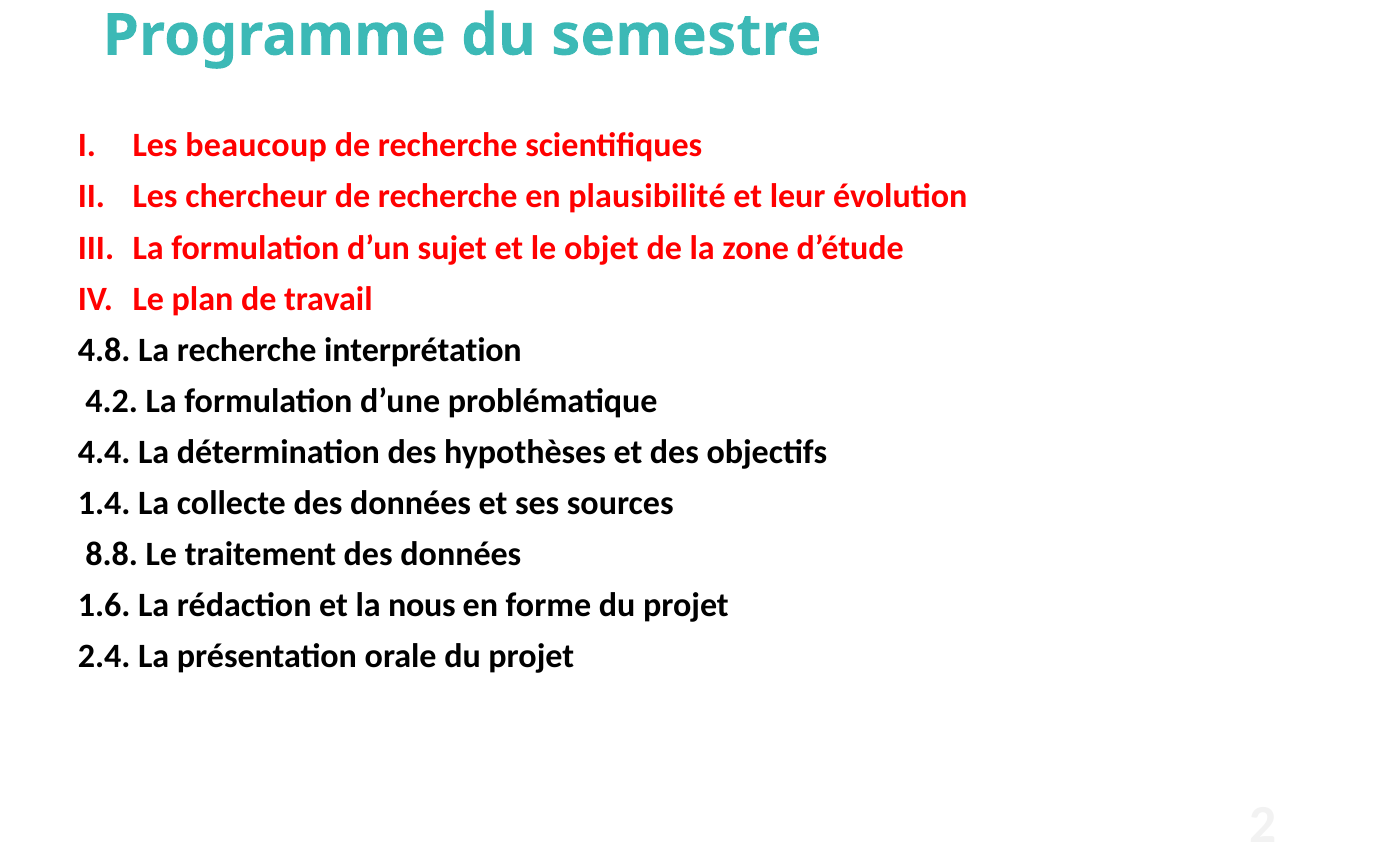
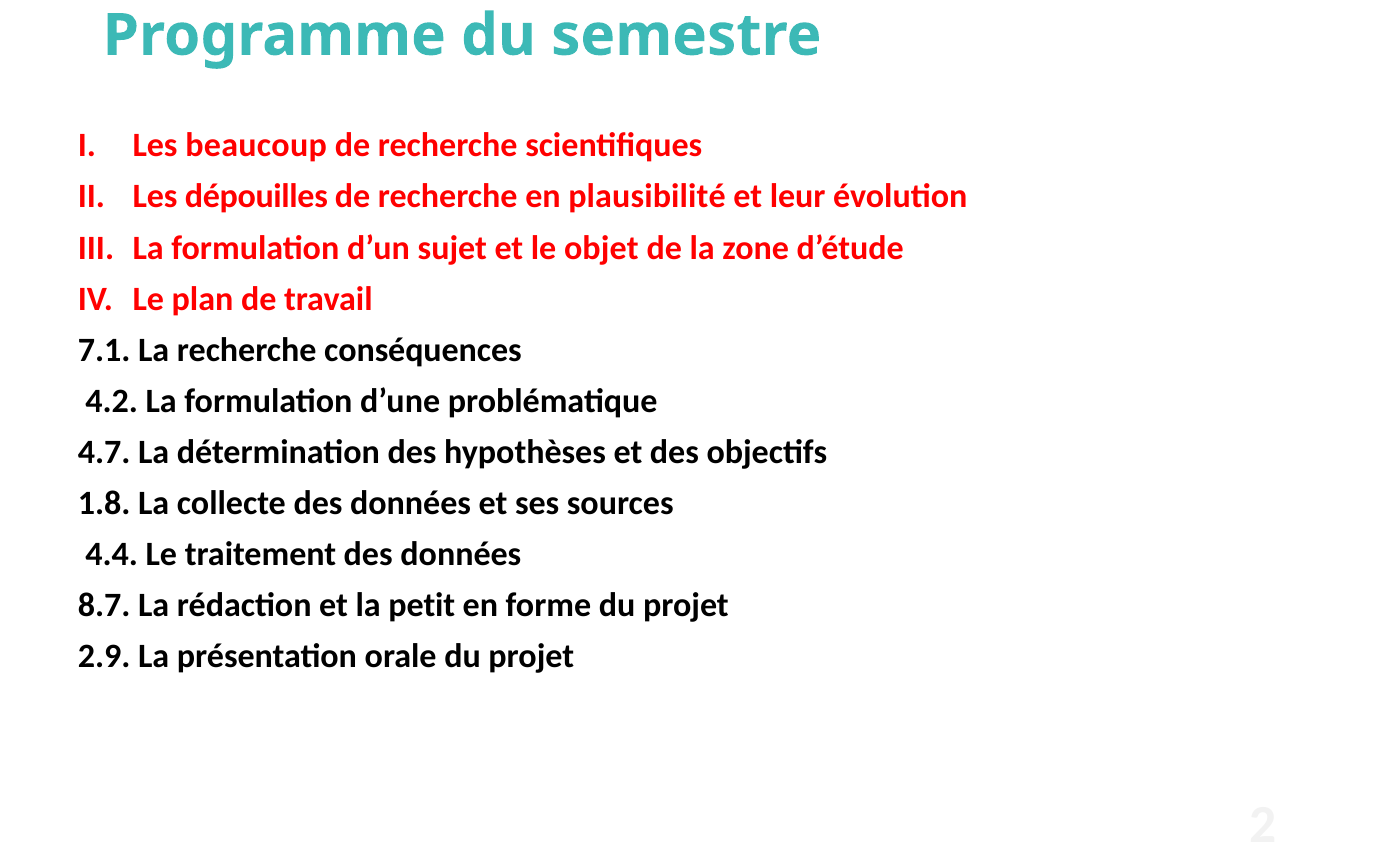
chercheur: chercheur -> dépouilles
4.8: 4.8 -> 7.1
interprétation: interprétation -> conséquences
4.4: 4.4 -> 4.7
1.4: 1.4 -> 1.8
8.8: 8.8 -> 4.4
1.6: 1.6 -> 8.7
nous: nous -> petit
2.4: 2.4 -> 2.9
